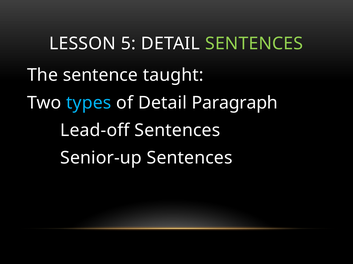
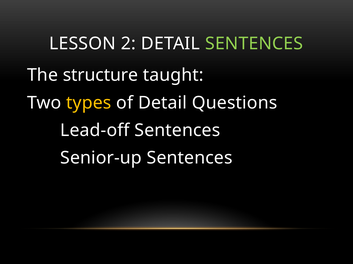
5: 5 -> 2
sentence: sentence -> structure
types colour: light blue -> yellow
Paragraph: Paragraph -> Questions
